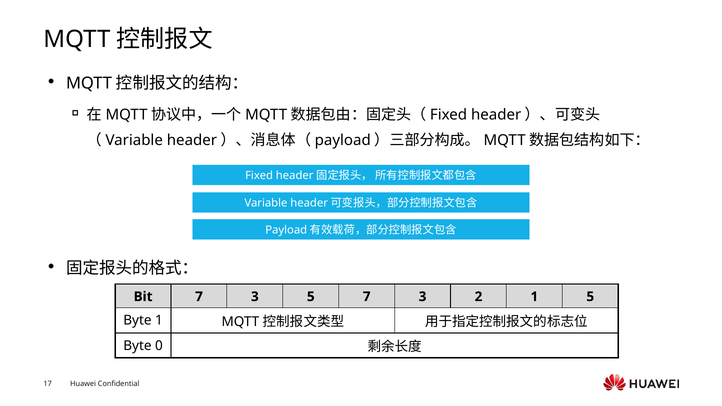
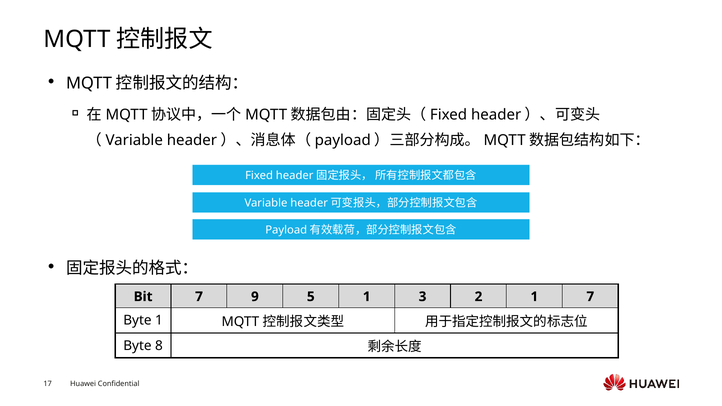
Bit 7 3: 3 -> 9
5 7: 7 -> 1
1 5: 5 -> 7
0: 0 -> 8
